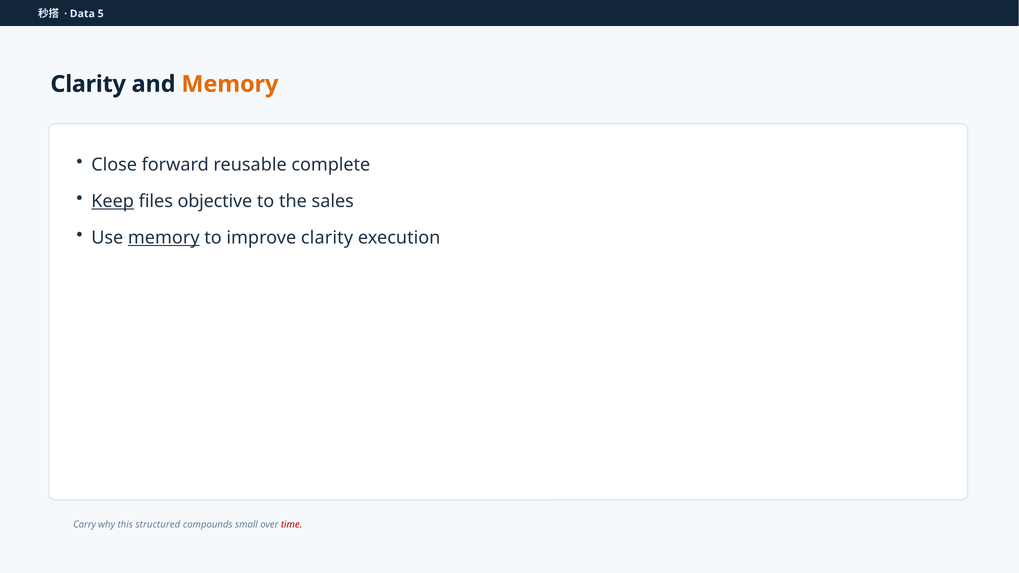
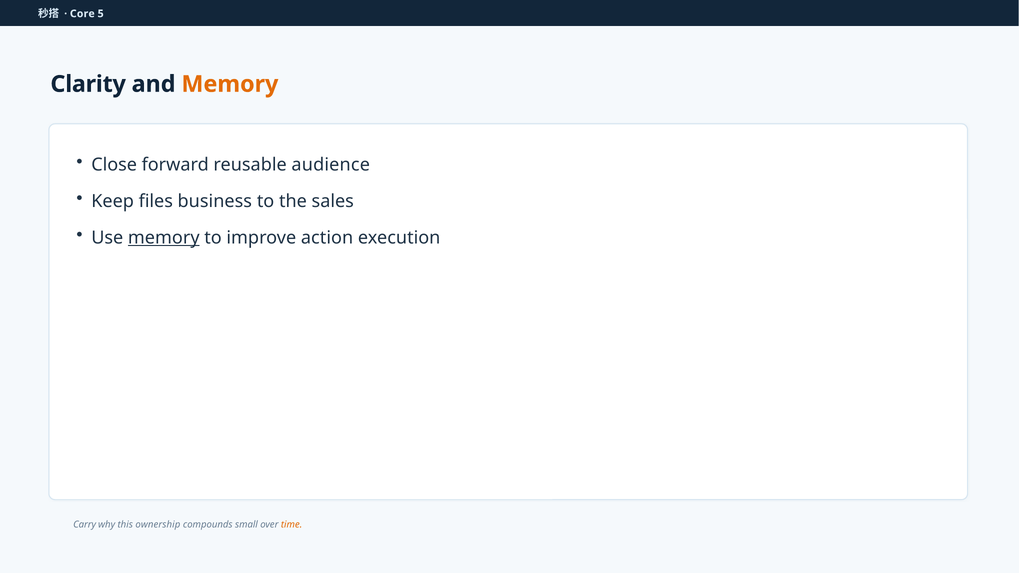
Data: Data -> Core
complete: complete -> audience
Keep underline: present -> none
objective: objective -> business
improve clarity: clarity -> action
structured: structured -> ownership
time colour: red -> orange
